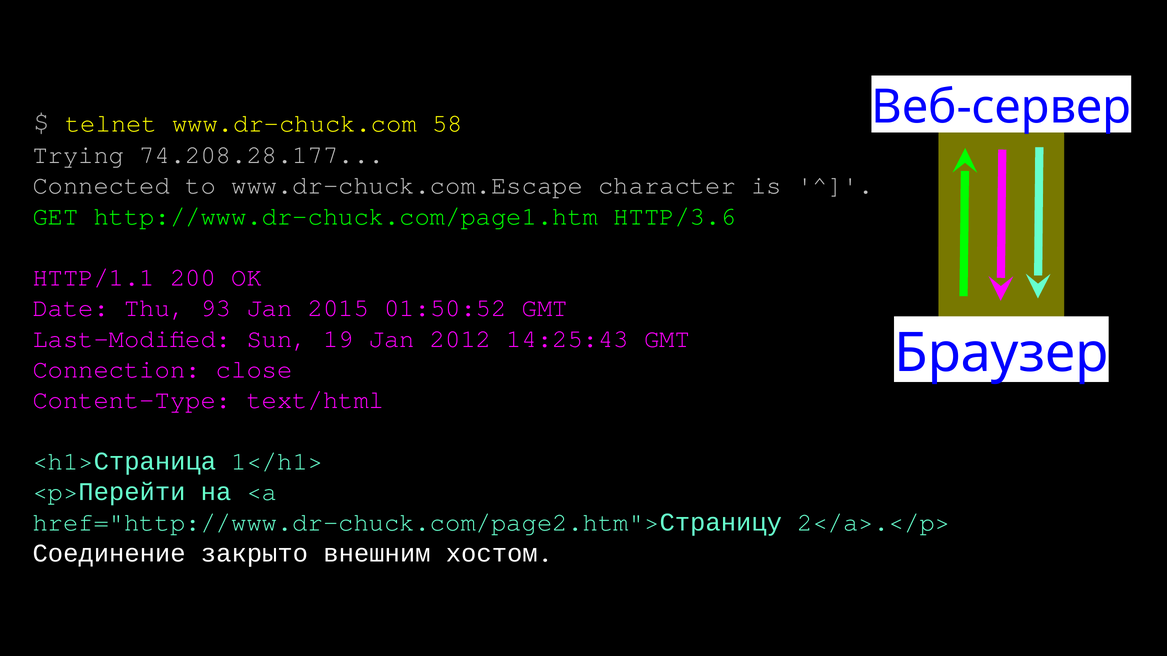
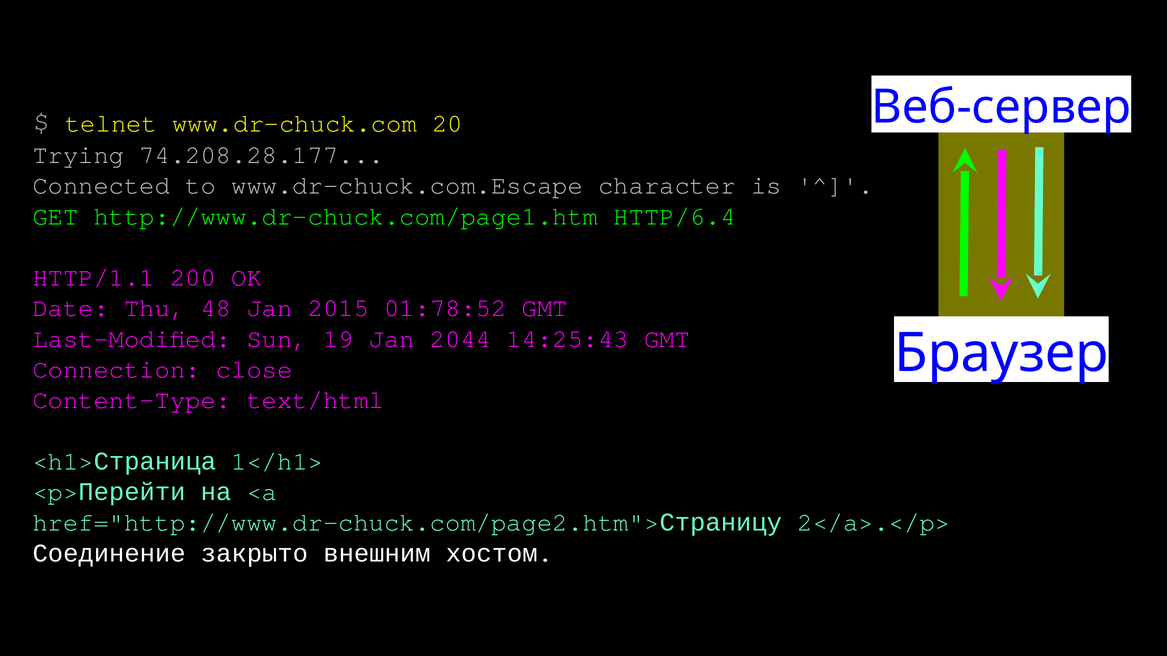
58: 58 -> 20
HTTP/3.6: HTTP/3.6 -> HTTP/6.4
93: 93 -> 48
01:50:52: 01:50:52 -> 01:78:52
2012: 2012 -> 2044
